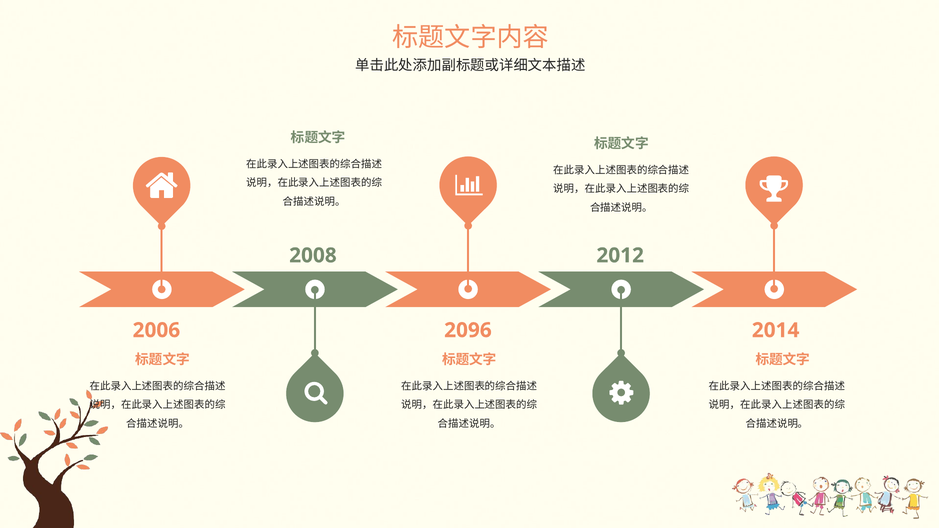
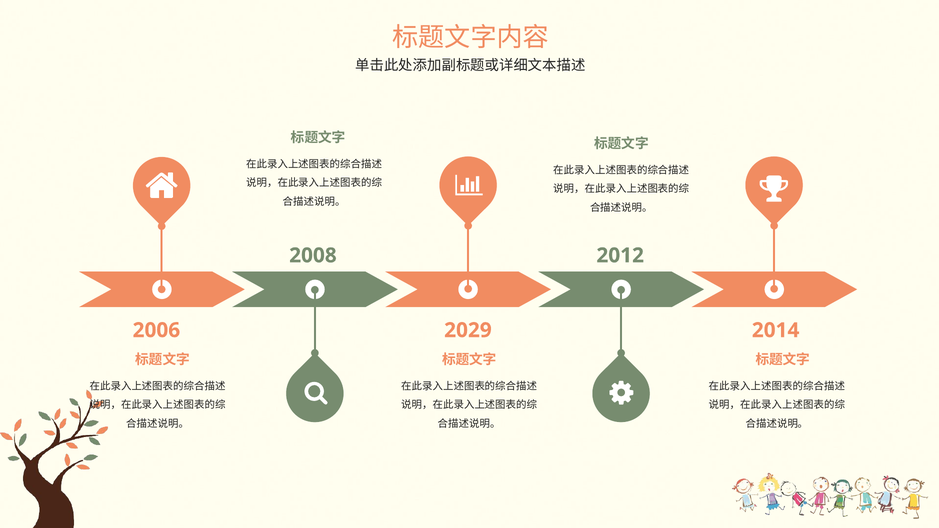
2096: 2096 -> 2029
